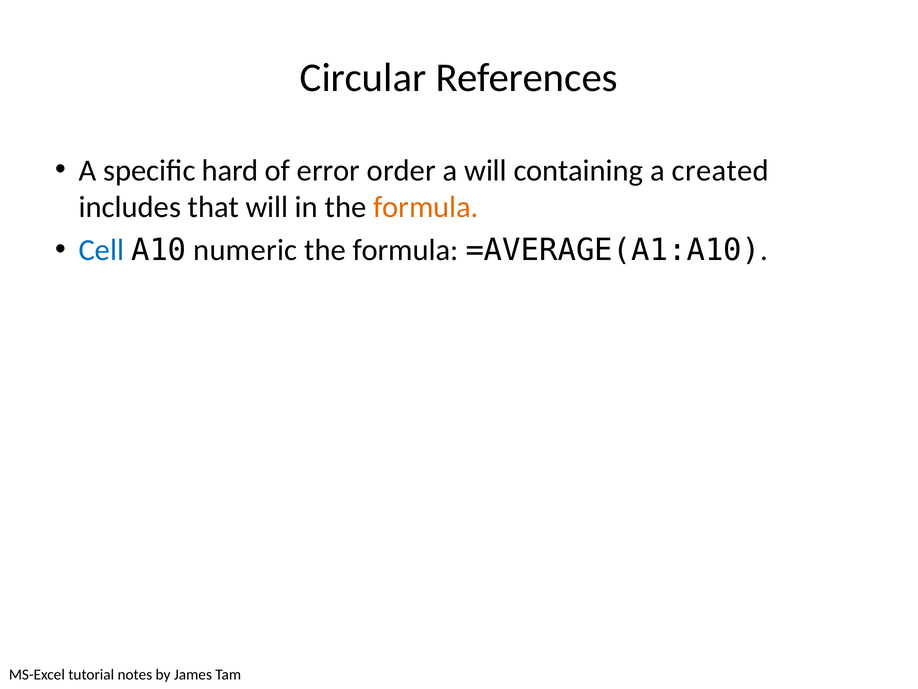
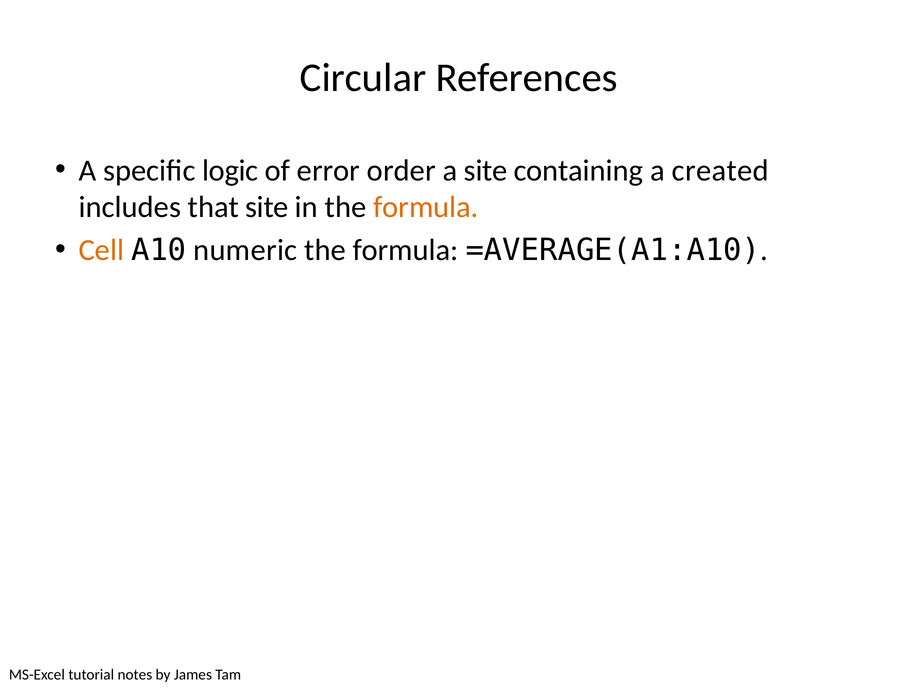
hard: hard -> logic
a will: will -> site
that will: will -> site
Cell colour: blue -> orange
